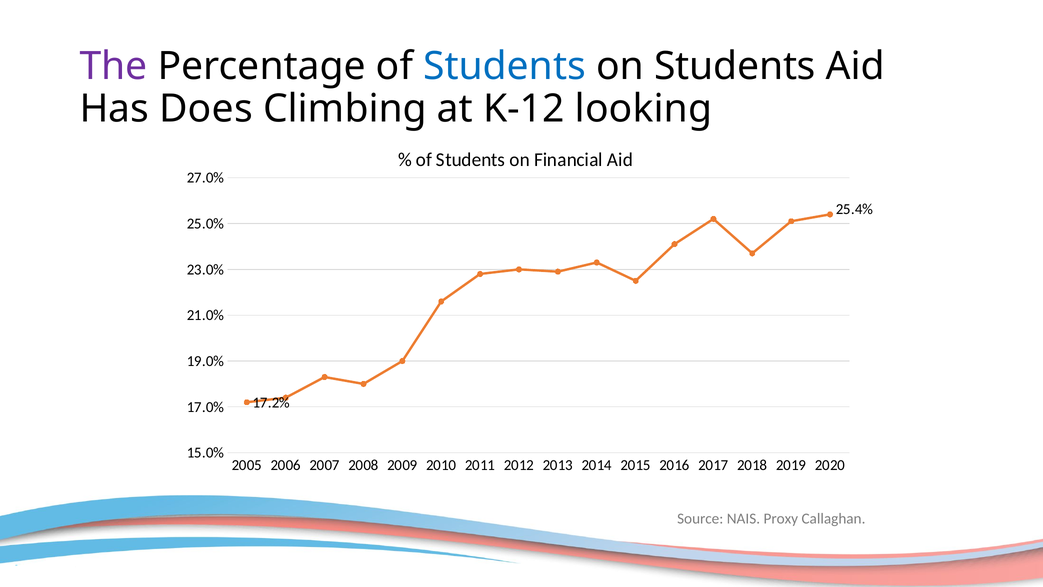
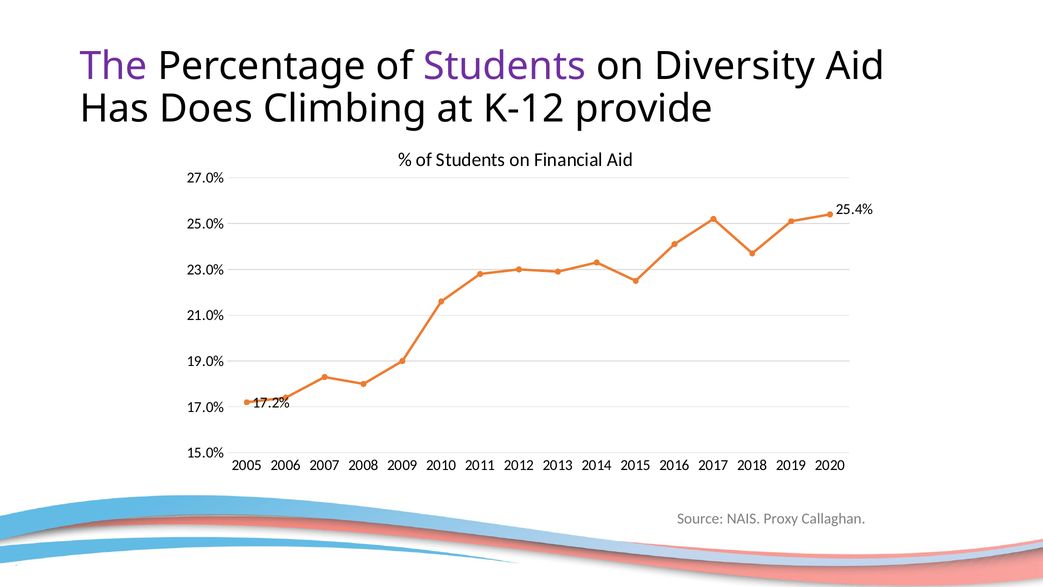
Students at (505, 67) colour: blue -> purple
on Students: Students -> Diversity
looking: looking -> provide
